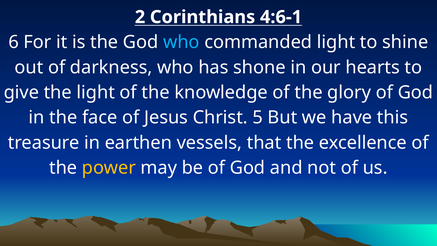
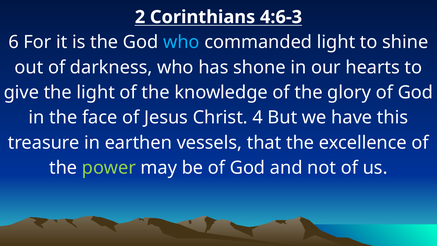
4:6-1: 4:6-1 -> 4:6-3
5: 5 -> 4
power colour: yellow -> light green
